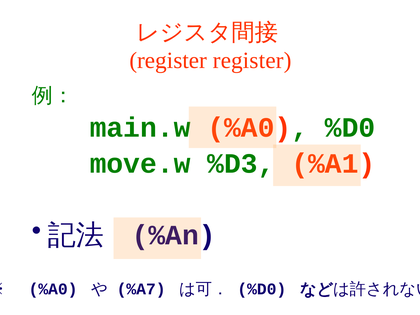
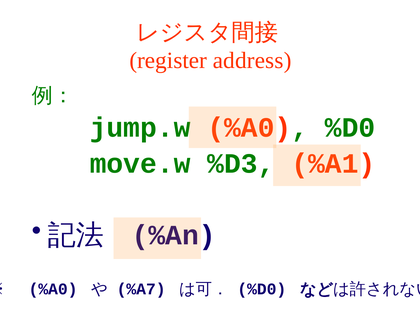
register register: register -> address
main.w: main.w -> jump.w
